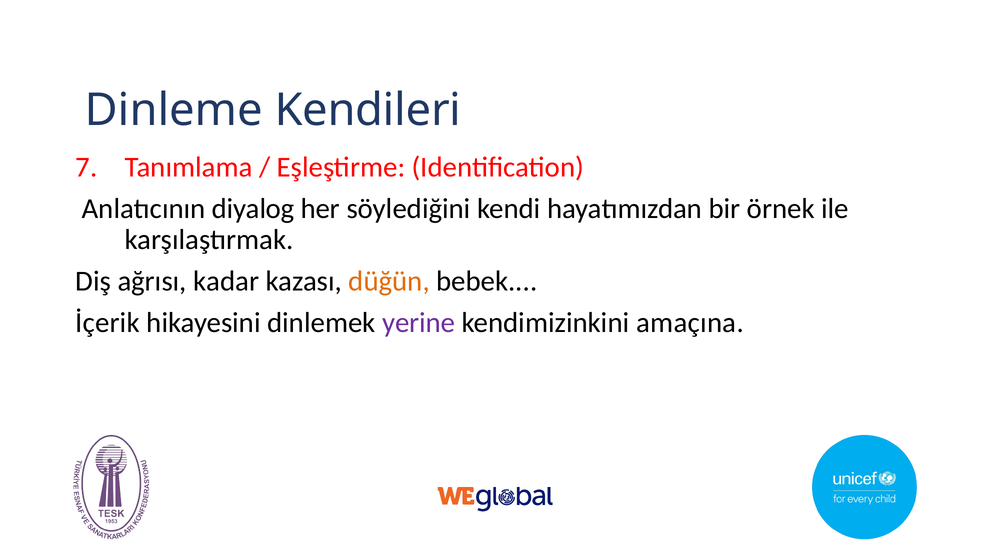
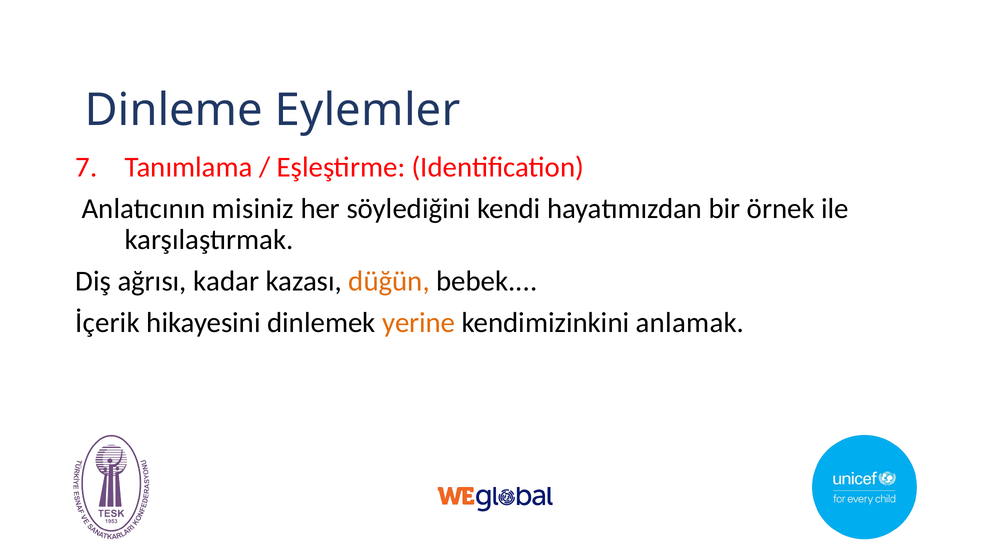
Kendileri: Kendileri -> Eylemler
diyalog: diyalog -> misiniz
yerine colour: purple -> orange
amaçına: amaçına -> anlamak
